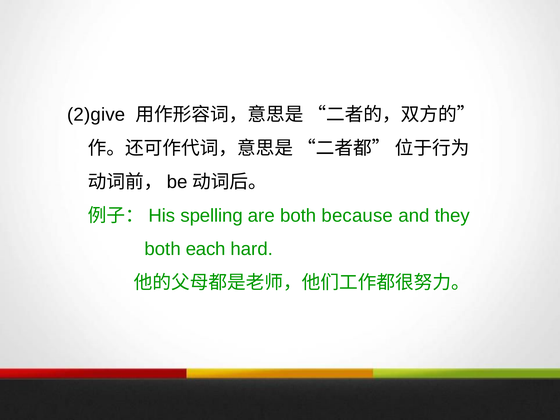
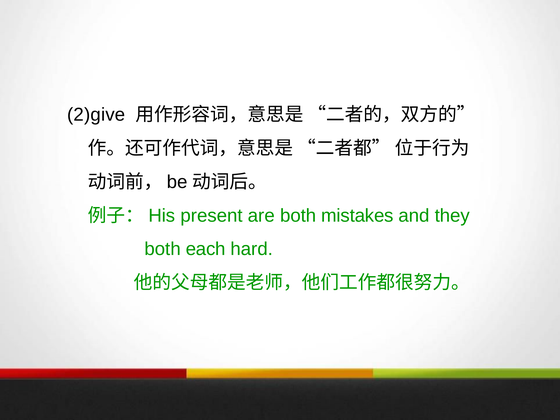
spelling: spelling -> present
because: because -> mistakes
